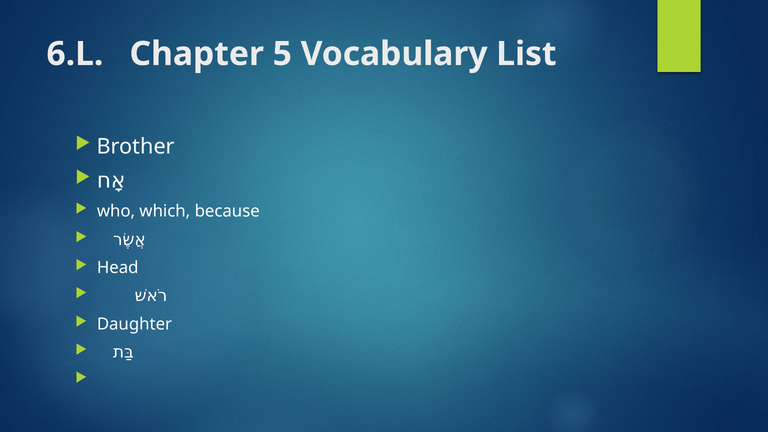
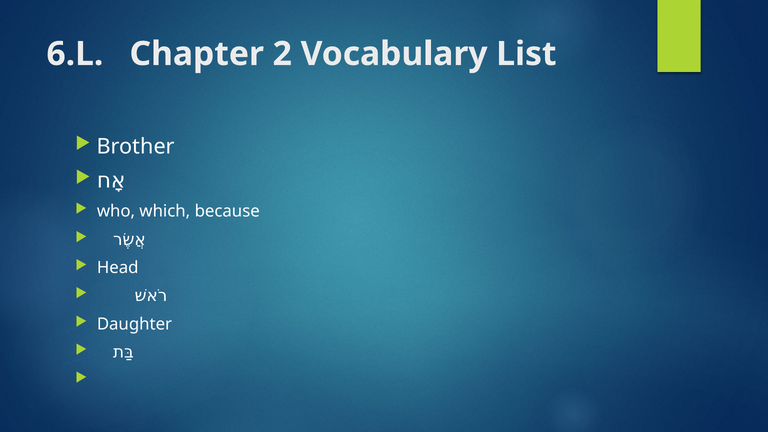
5: 5 -> 2
